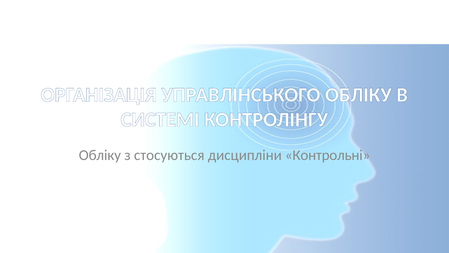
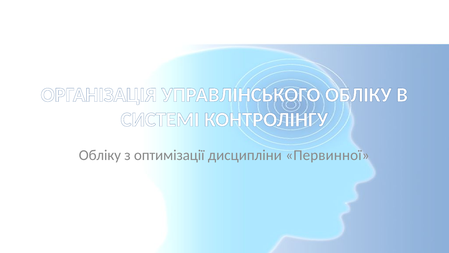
стосуються: стосуються -> оптимізації
Контрольні: Контрольні -> Первинної
